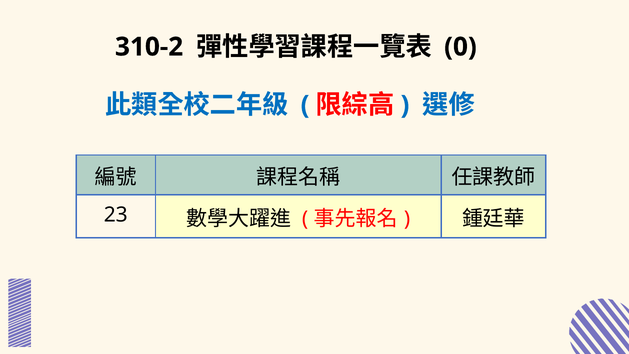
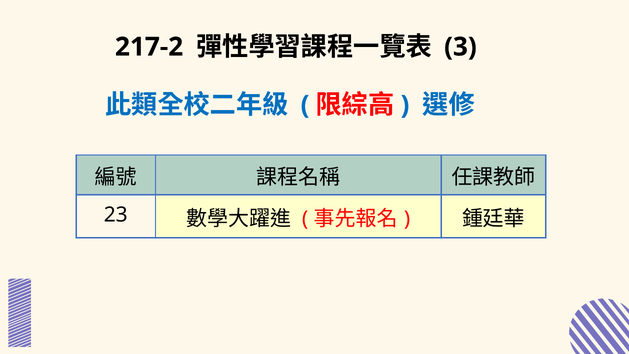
310-2: 310-2 -> 217-2
0: 0 -> 3
